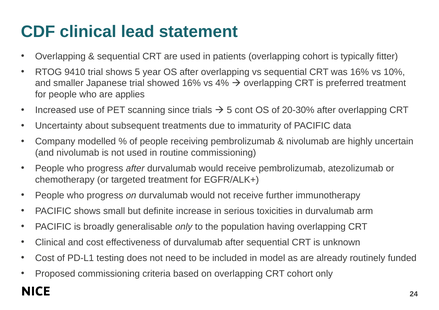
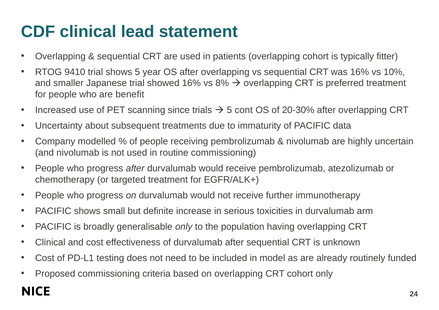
4%: 4% -> 8%
applies: applies -> benefit
